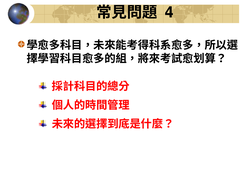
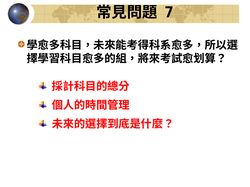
4: 4 -> 7
